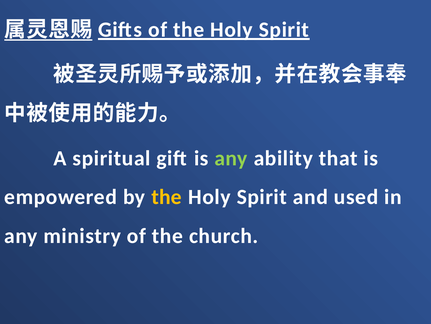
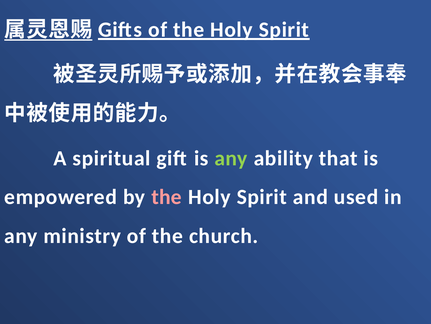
the at (167, 197) colour: yellow -> pink
